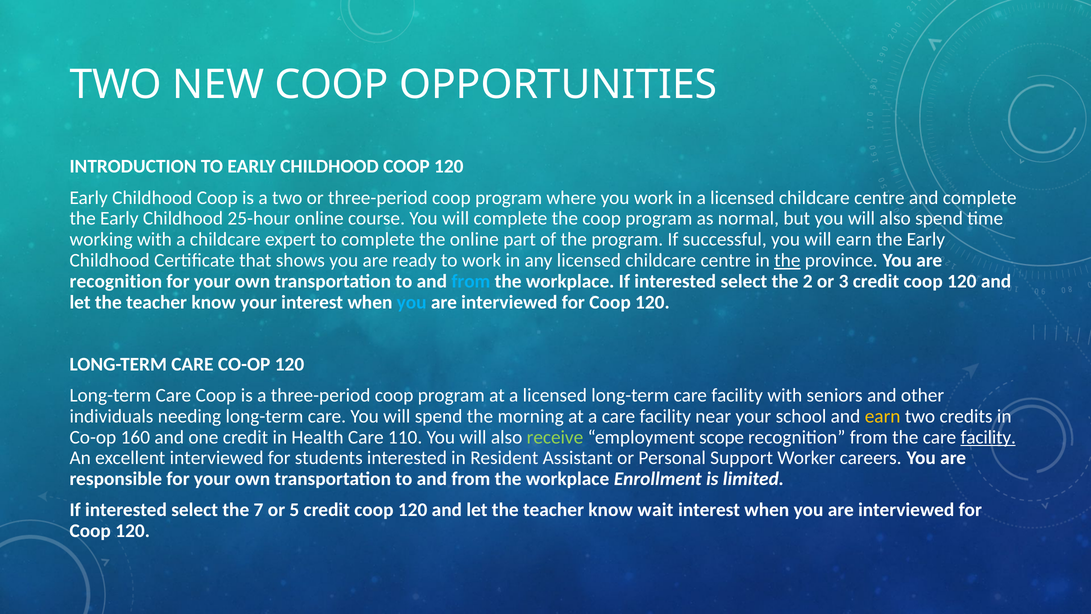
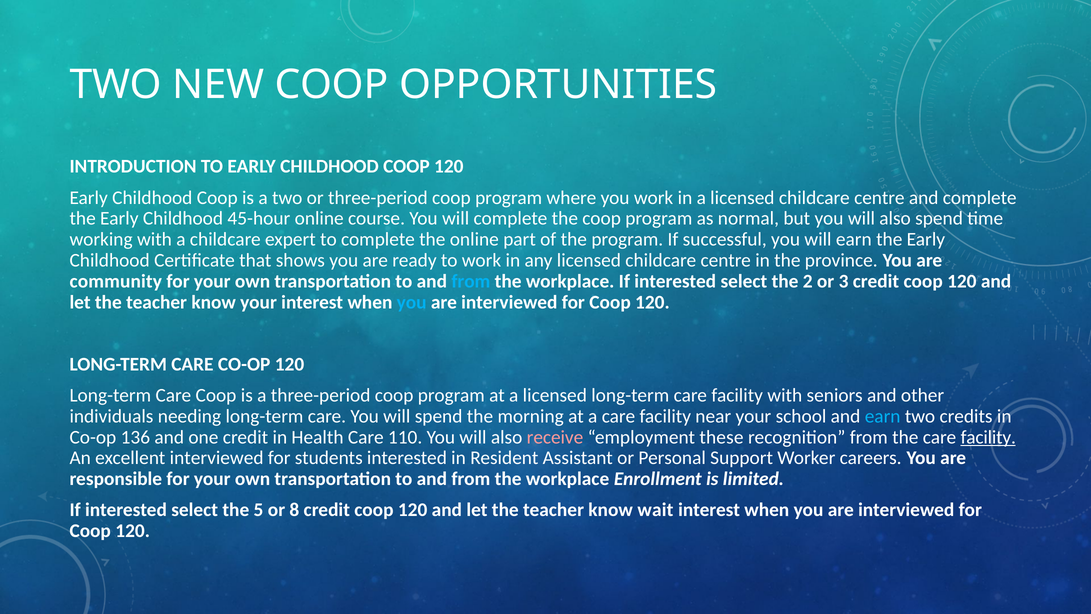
25-hour: 25-hour -> 45-hour
the at (787, 260) underline: present -> none
recognition at (116, 281): recognition -> community
earn at (883, 416) colour: yellow -> light blue
160: 160 -> 136
receive colour: light green -> pink
scope: scope -> these
7: 7 -> 5
5: 5 -> 8
